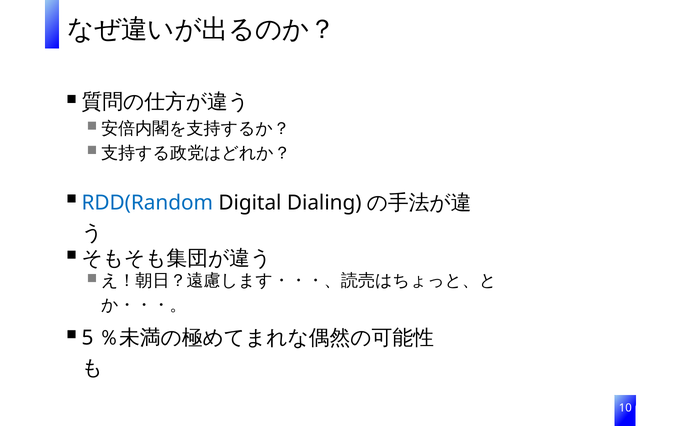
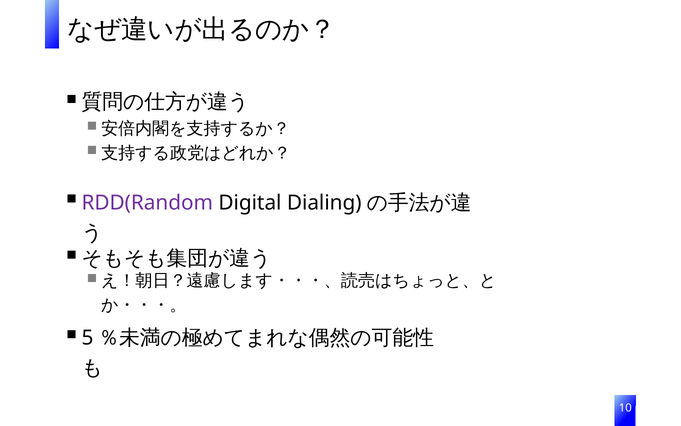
RDD(Random colour: blue -> purple
